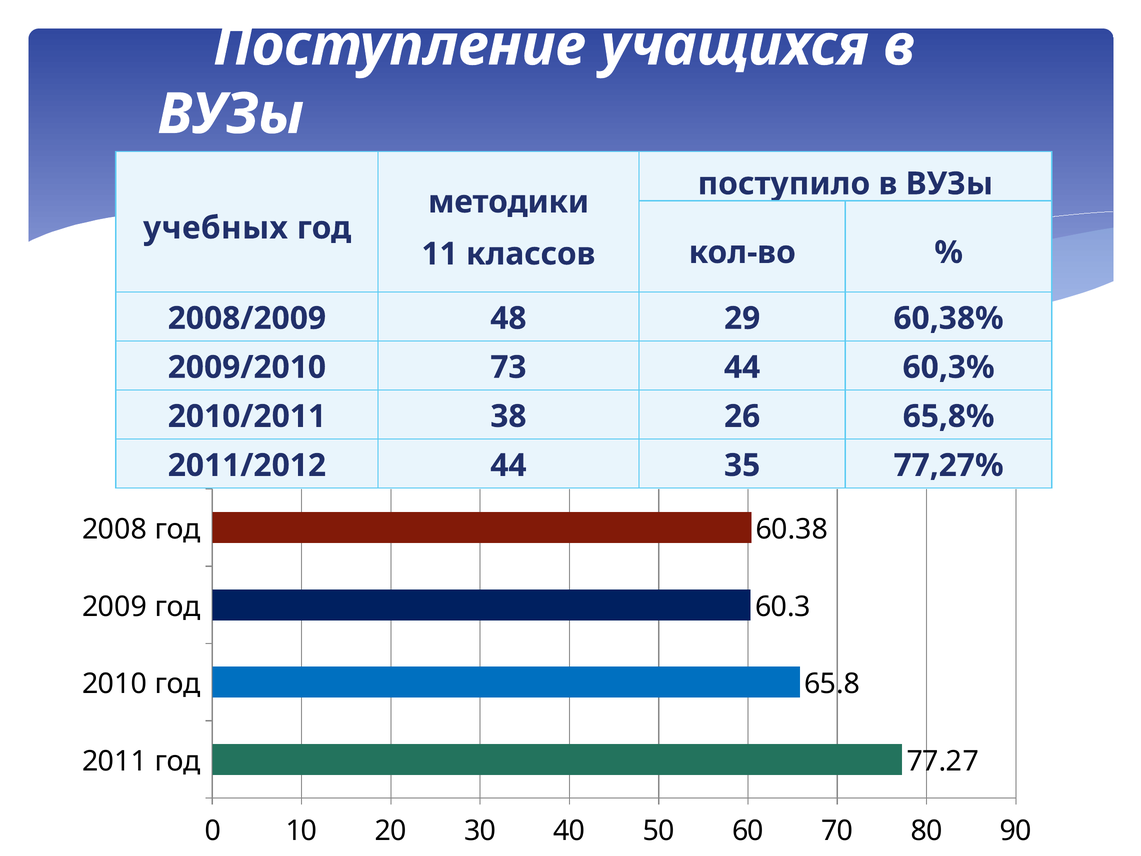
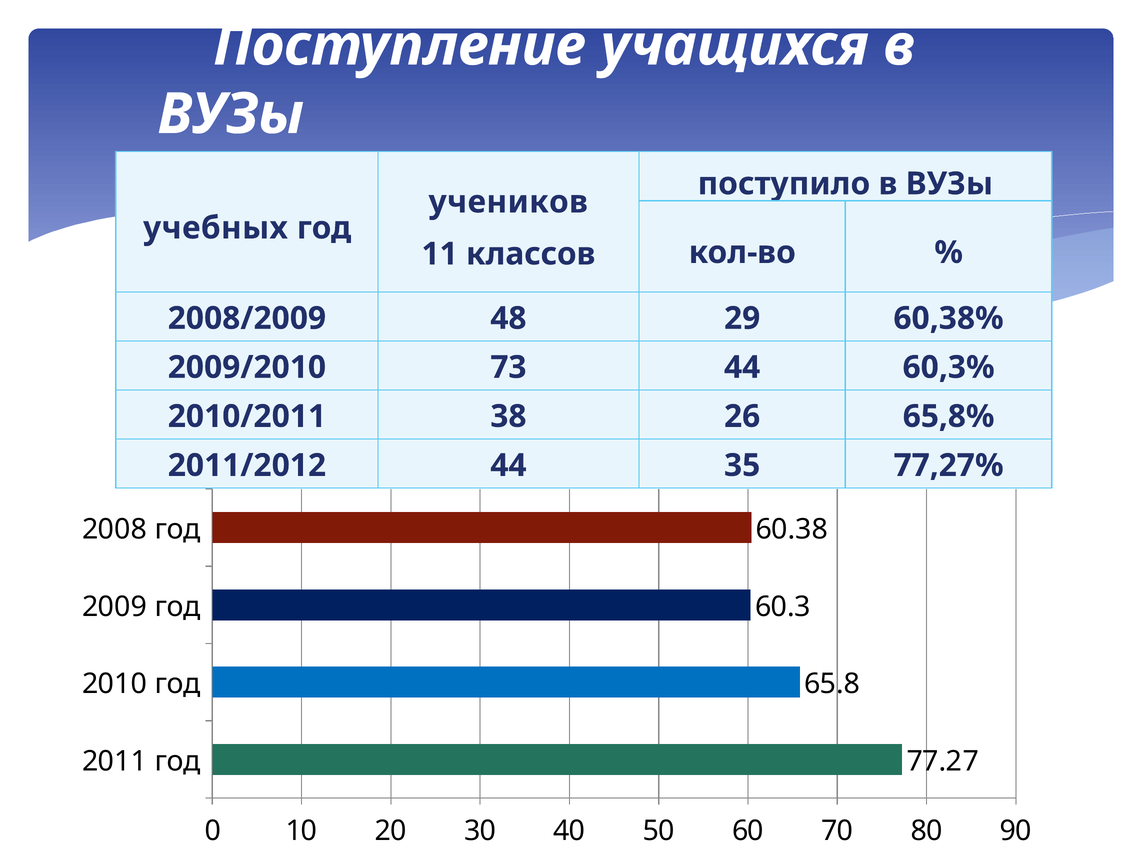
методики: методики -> учеников
